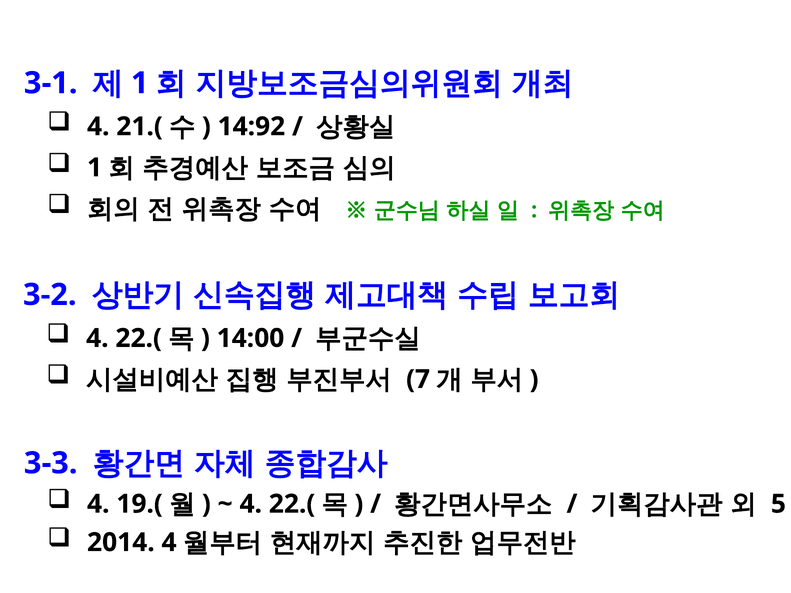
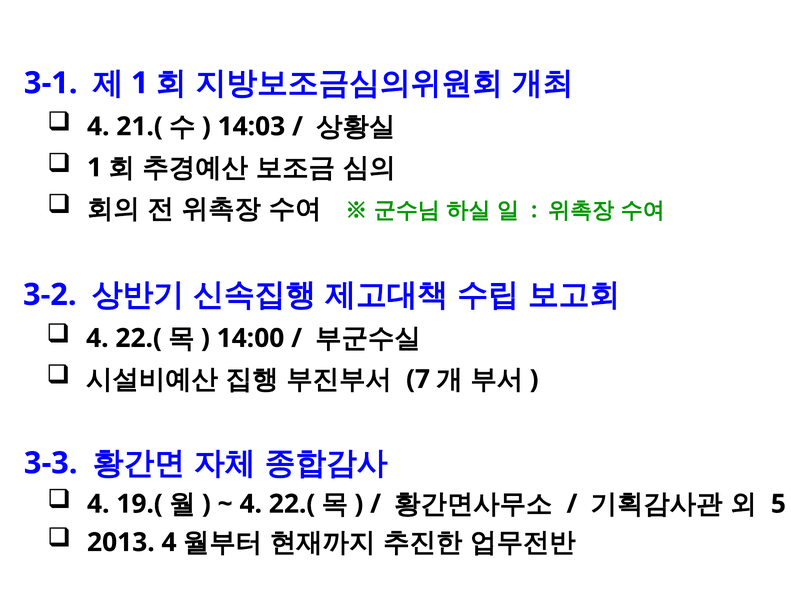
14:92: 14:92 -> 14:03
2014: 2014 -> 2013
